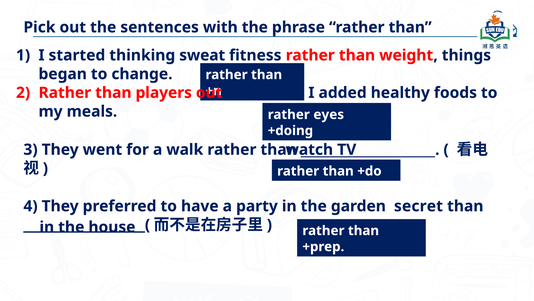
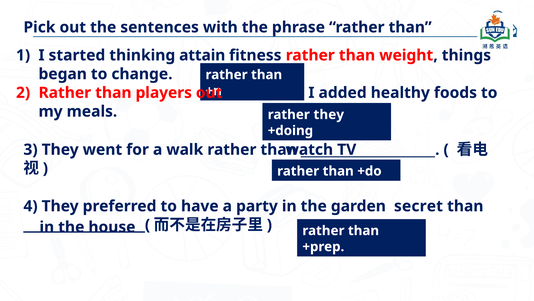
sweat: sweat -> attain
rather eyes: eyes -> they
